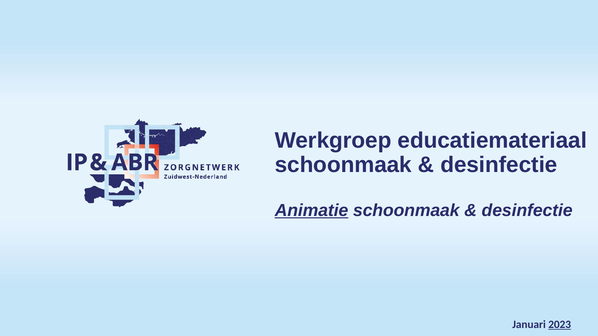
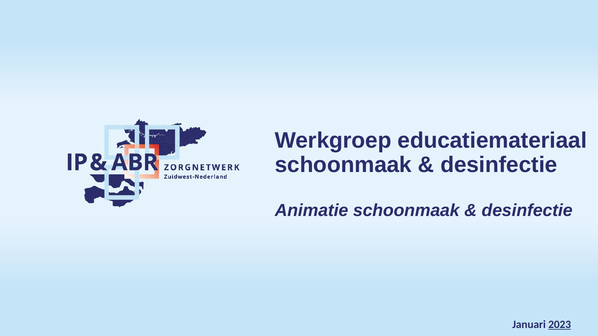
Animatie underline: present -> none
